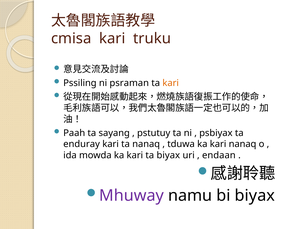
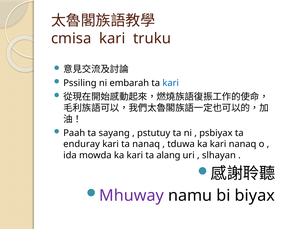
psraman: psraman -> embarah
kari at (171, 83) colour: orange -> blue
ta biyax: biyax -> alang
endaan: endaan -> slhayan
